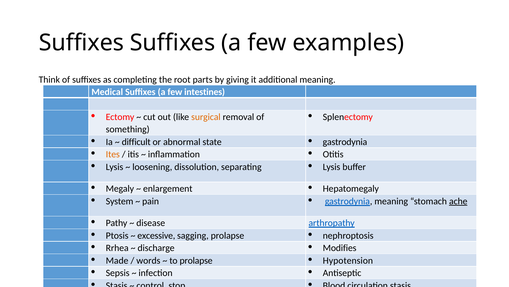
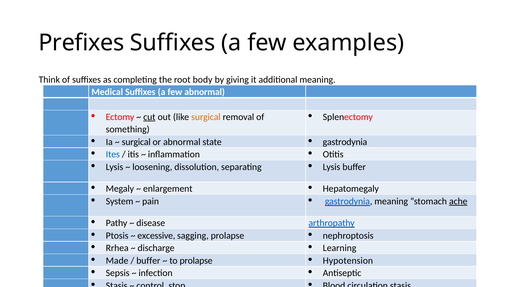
Suffixes at (81, 43): Suffixes -> Prefixes
parts: parts -> body
few intestines: intestines -> abnormal
cut underline: none -> present
difficult at (136, 142): difficult -> surgical
Ites colour: orange -> blue
Modifies: Modifies -> Learning
words at (148, 260): words -> buffer
